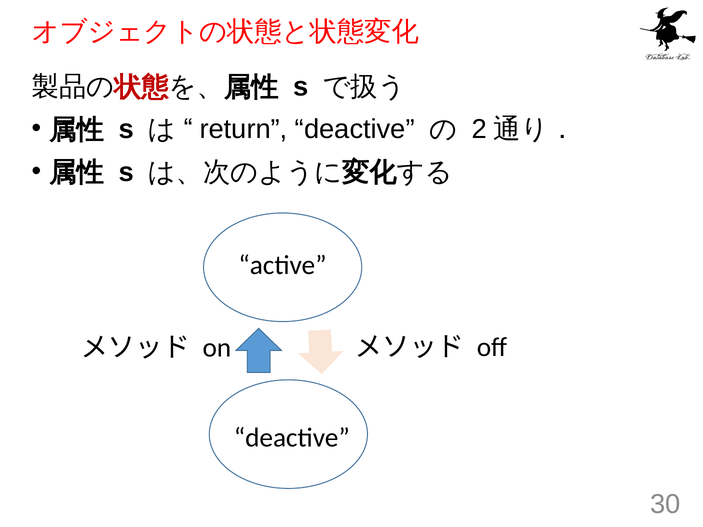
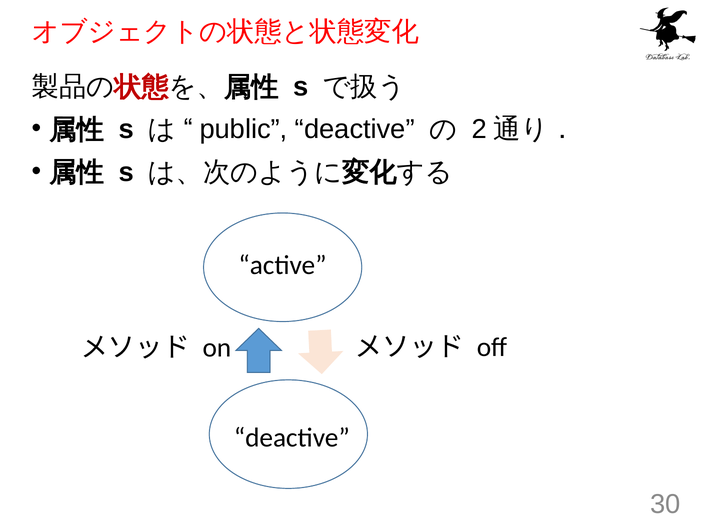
return: return -> public
